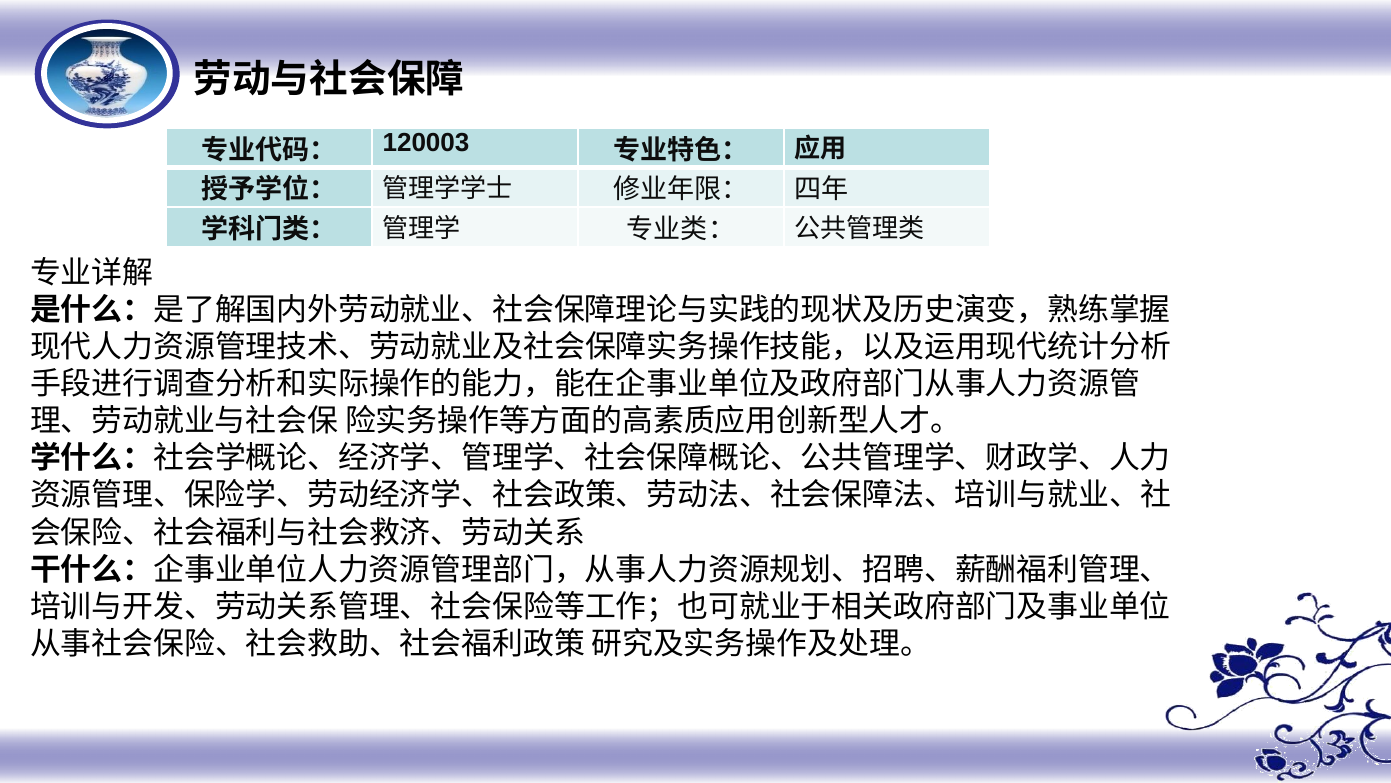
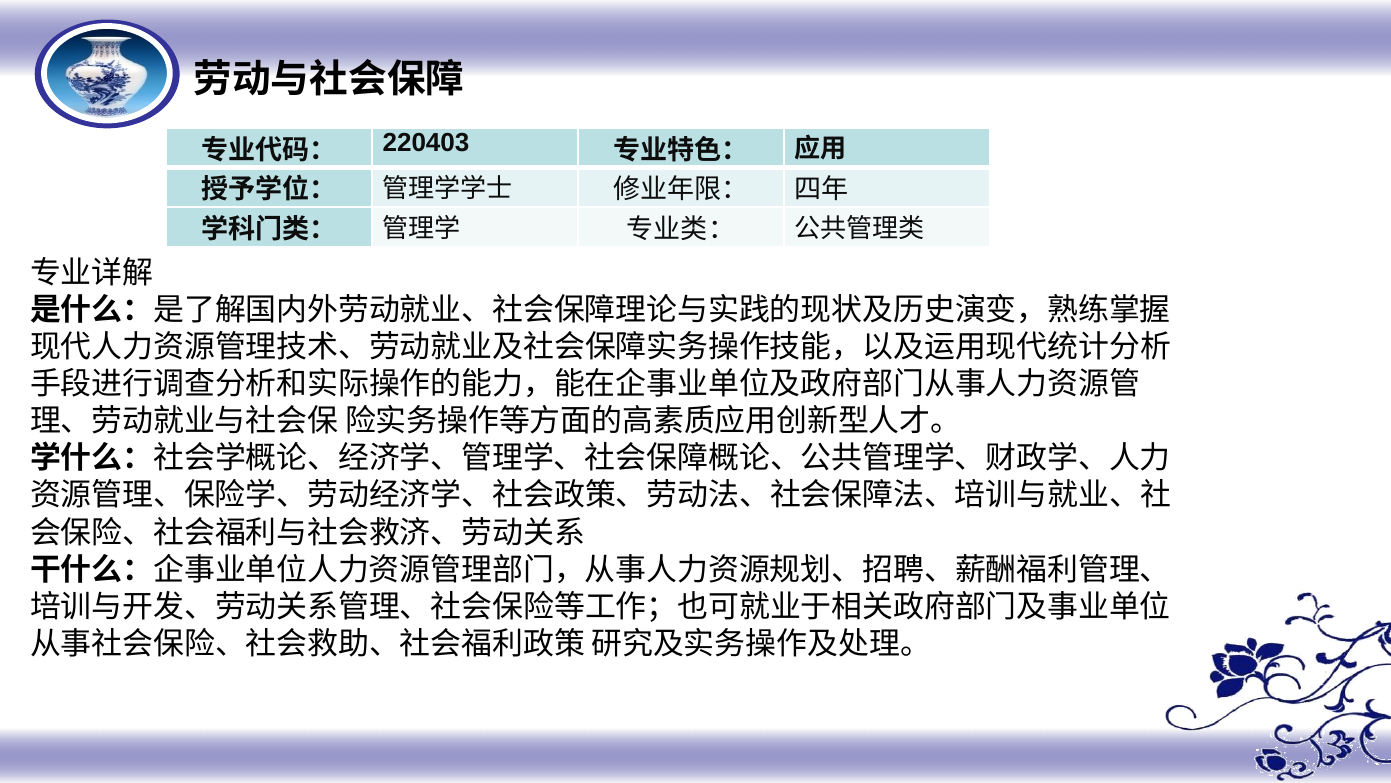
120003: 120003 -> 220403
